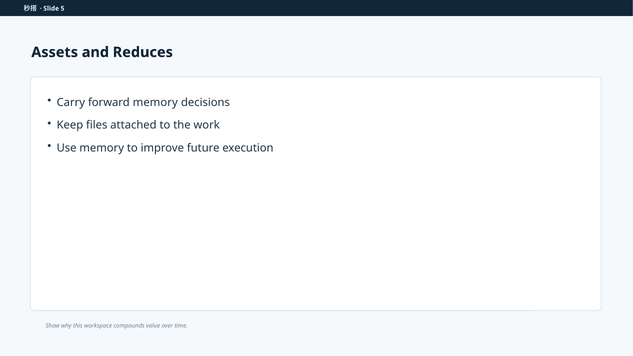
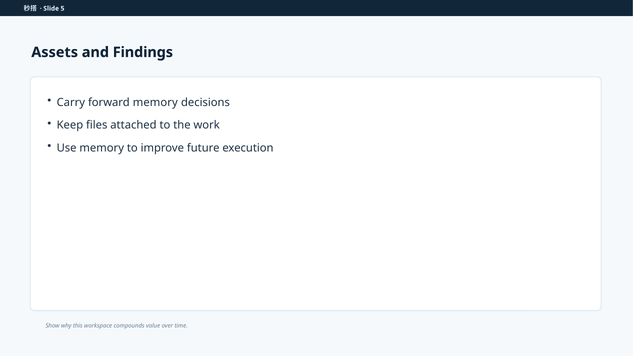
Reduces: Reduces -> Findings
